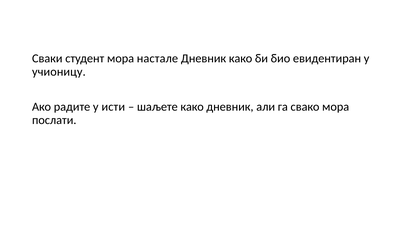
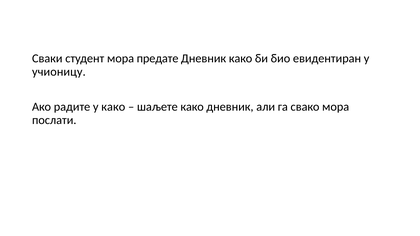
настале: настале -> предате
у исти: исти -> како
